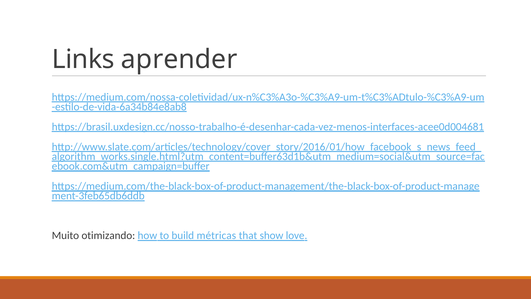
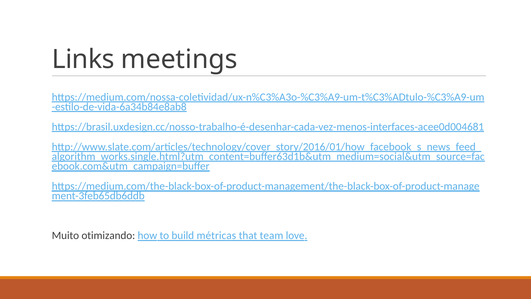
aprender: aprender -> meetings
show: show -> team
